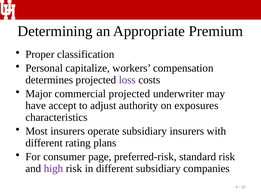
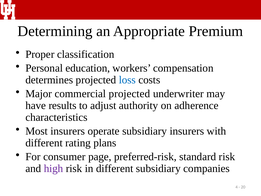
capitalize: capitalize -> education
loss colour: purple -> blue
accept: accept -> results
exposures: exposures -> adherence
